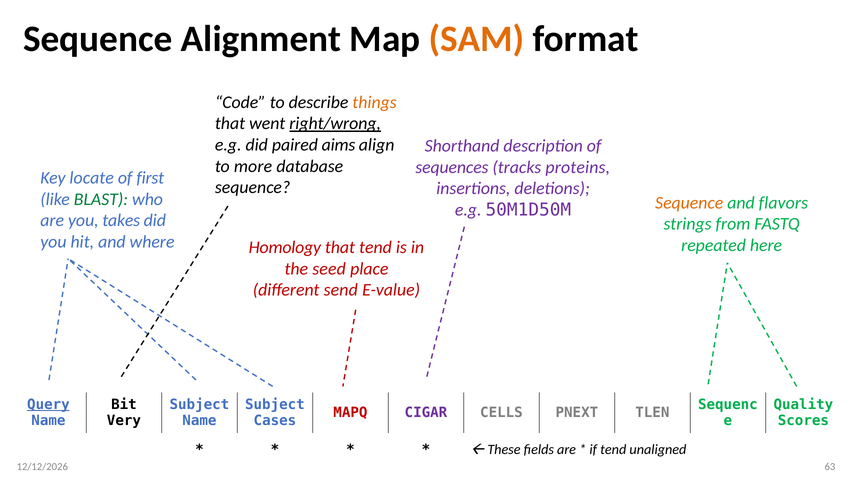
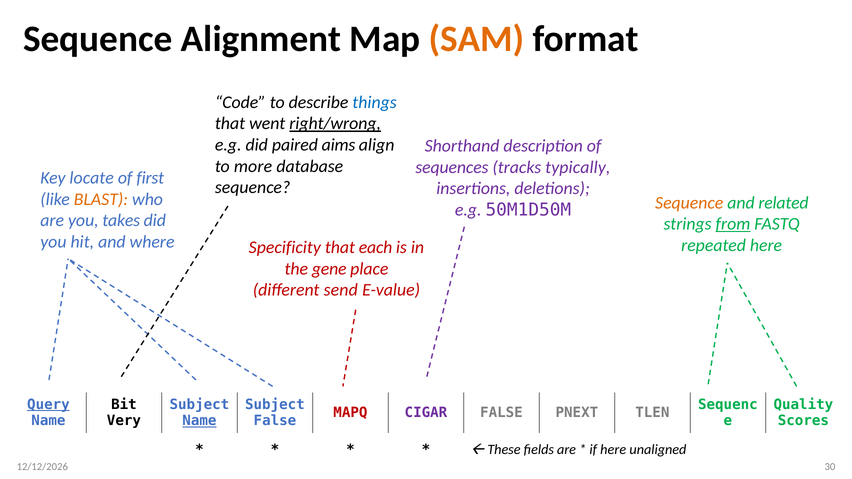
things colour: orange -> blue
proteins: proteins -> typically
BLAST colour: green -> orange
flavors: flavors -> related
from underline: none -> present
Homology: Homology -> Specificity
that tend: tend -> each
seed: seed -> gene
CIGAR CELLS: CELLS -> FALSE
Name at (199, 421) underline: none -> present
Cases at (275, 421): Cases -> False
if tend: tend -> here
63: 63 -> 30
